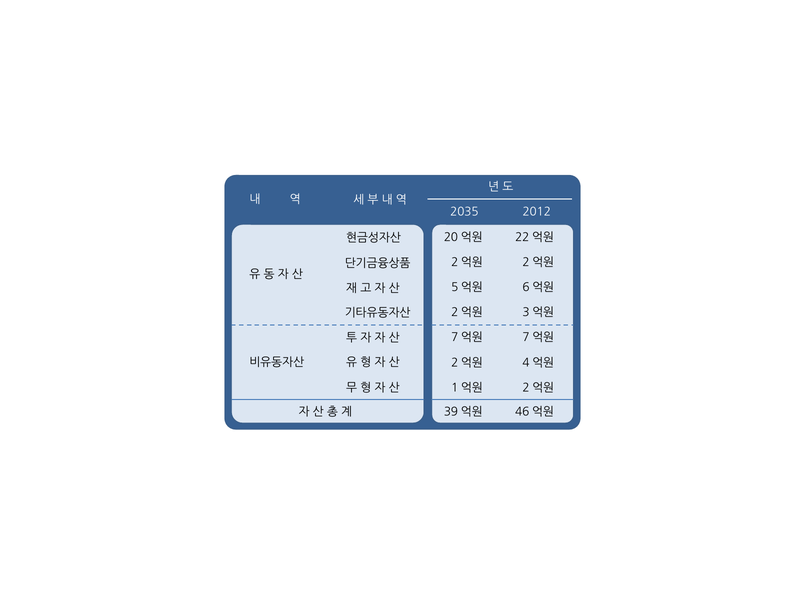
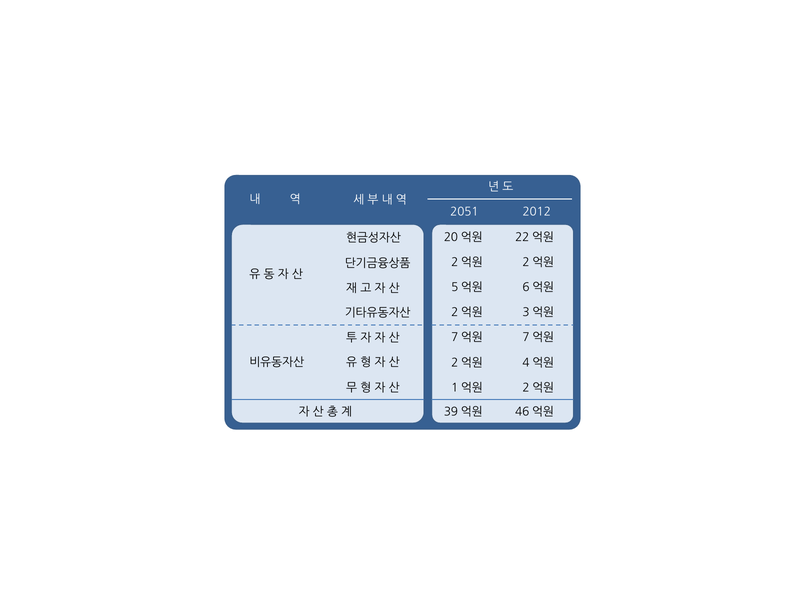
2035: 2035 -> 2051
